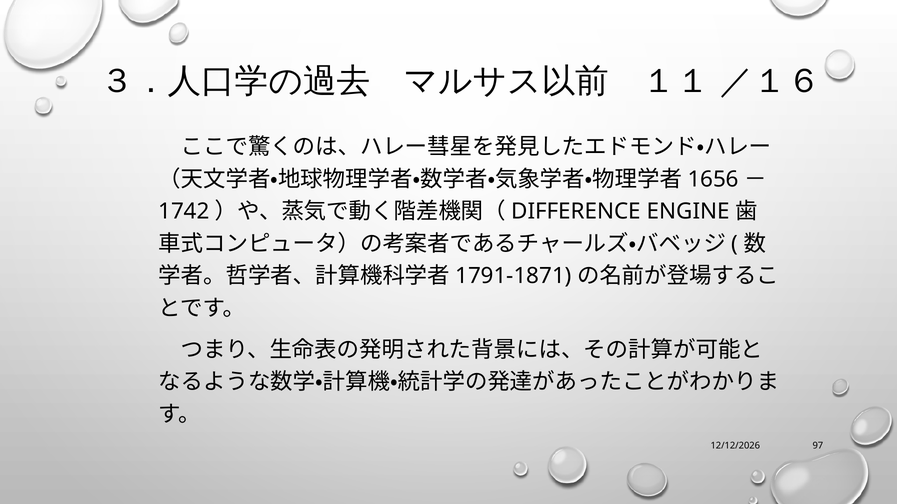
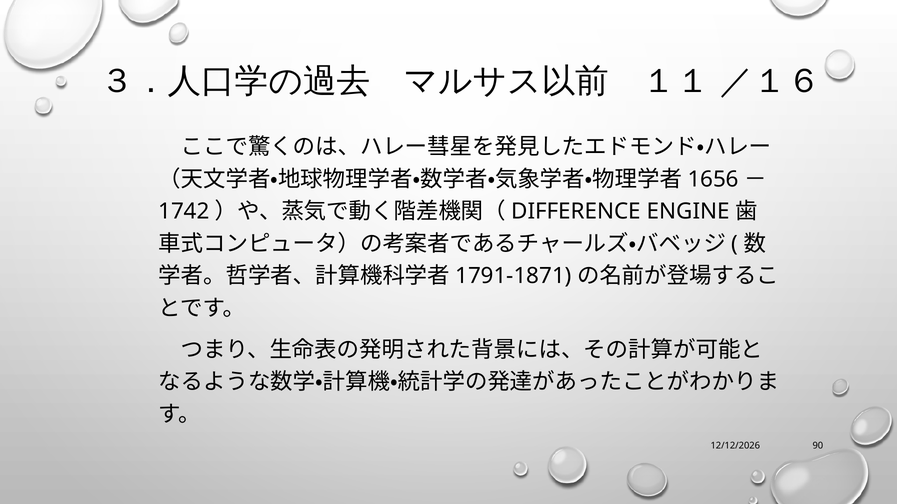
97: 97 -> 90
